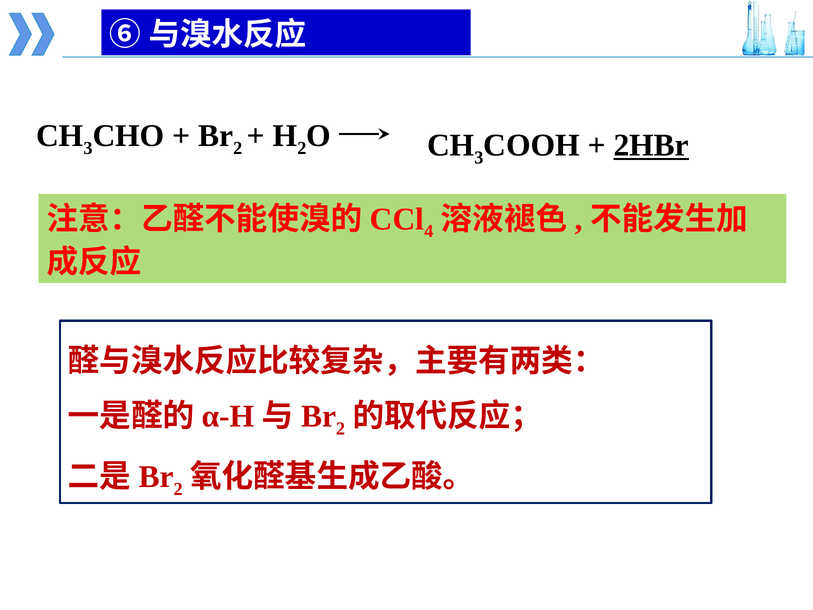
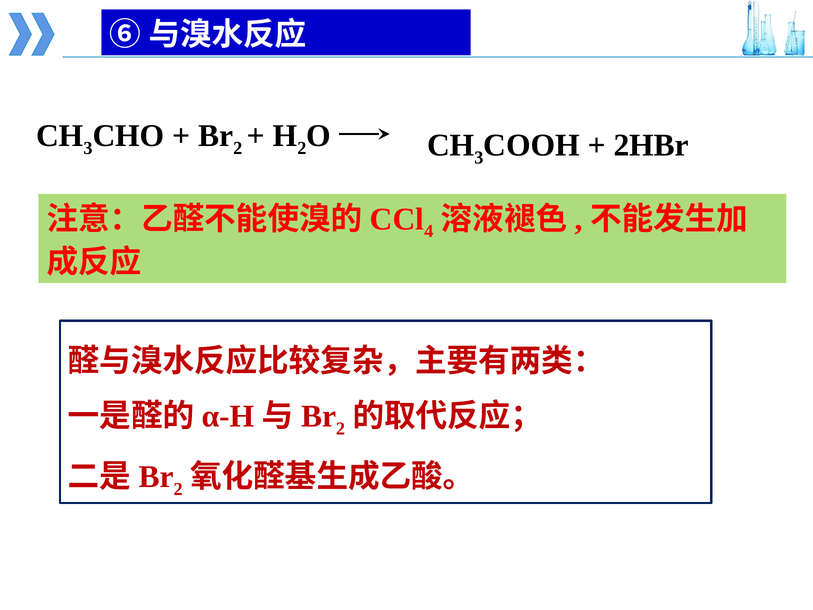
2HBr underline: present -> none
